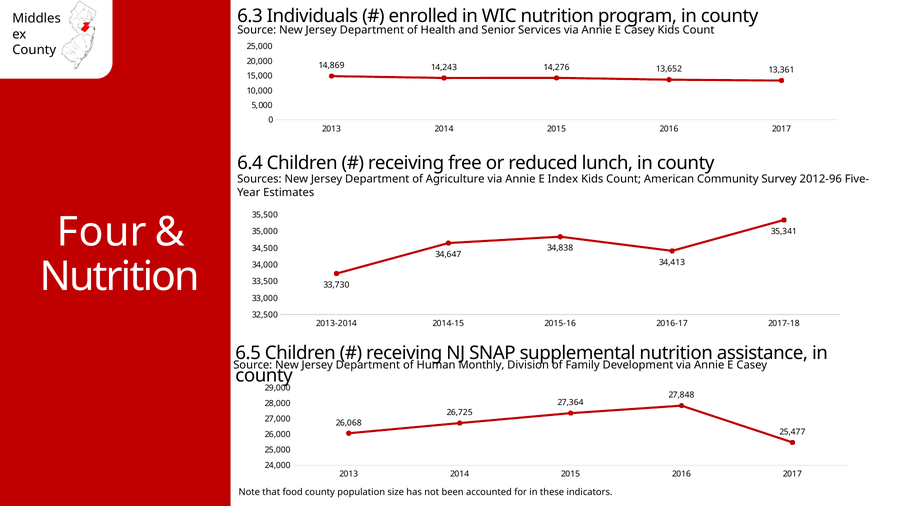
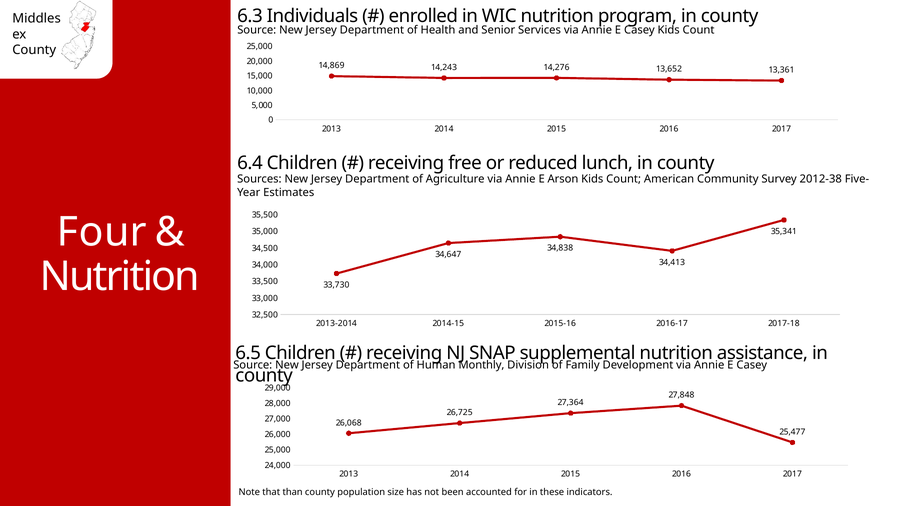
Index: Index -> Arson
2012-96: 2012-96 -> 2012-38
food: food -> than
